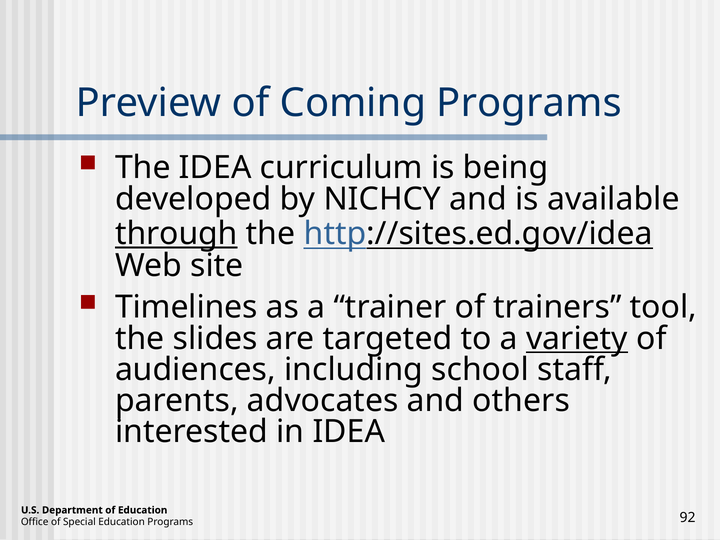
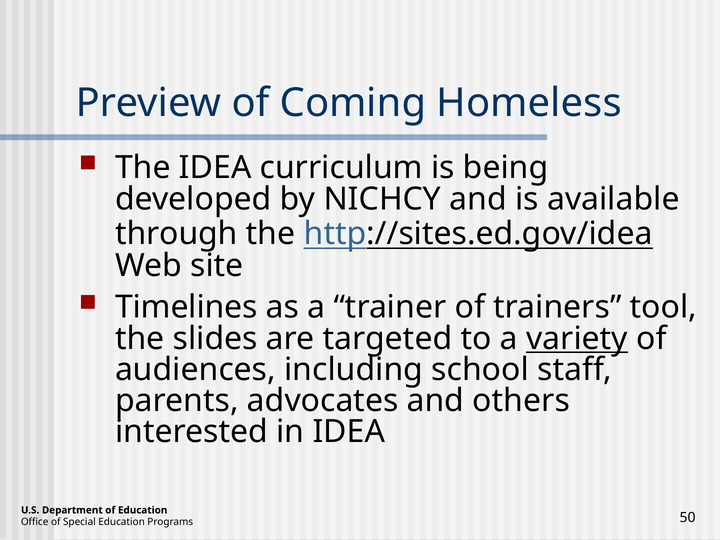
Coming Programs: Programs -> Homeless
through underline: present -> none
92: 92 -> 50
